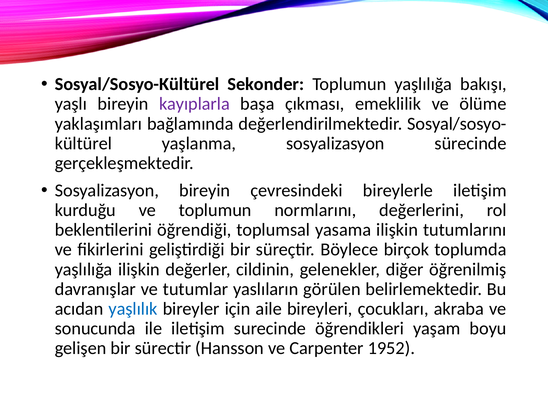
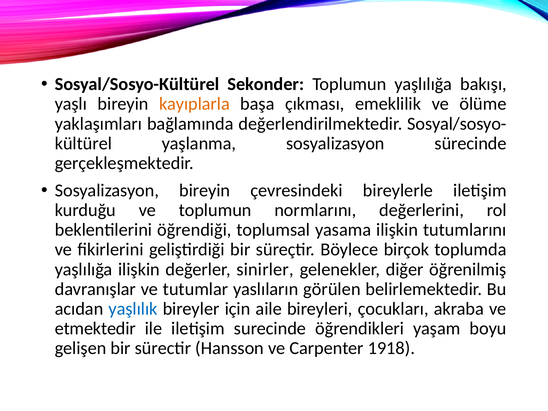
kayıplarla colour: purple -> orange
cildinin: cildinin -> sinirler
sonucunda: sonucunda -> etmektedir
1952: 1952 -> 1918
